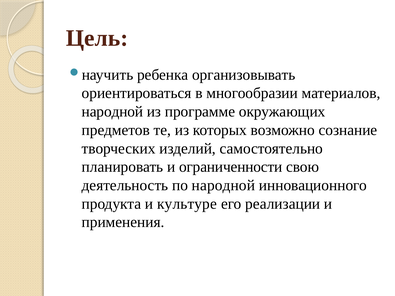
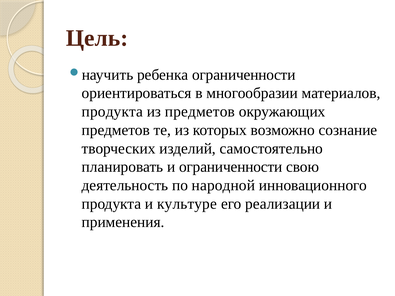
ребенка организовывать: организовывать -> ограниченности
народной at (112, 112): народной -> продукта
из программе: программе -> предметов
